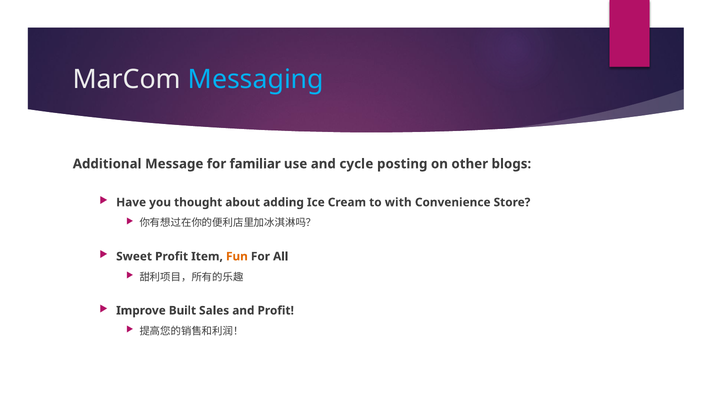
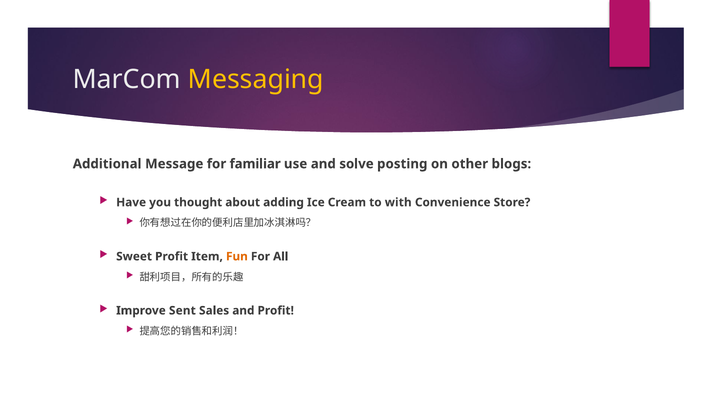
Messaging colour: light blue -> yellow
cycle: cycle -> solve
Built: Built -> Sent
